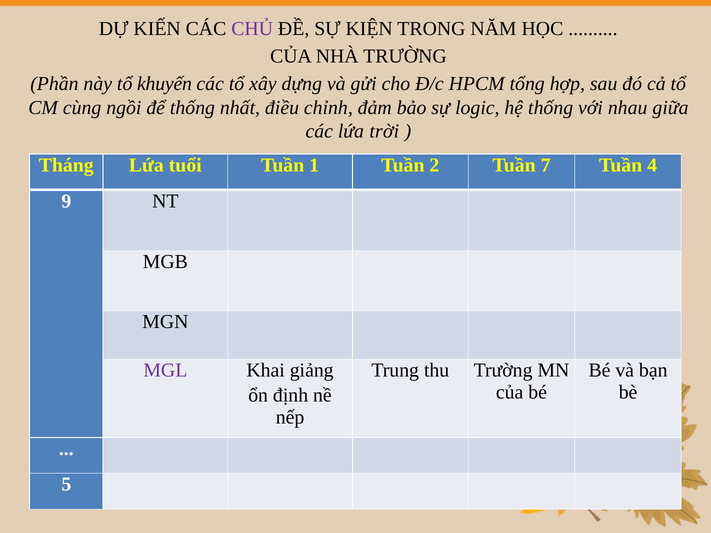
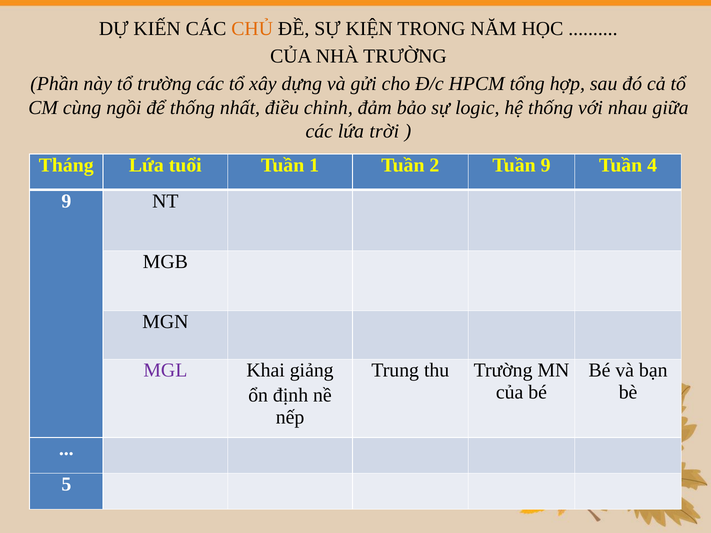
CHỦ colour: purple -> orange
tổ khuyến: khuyến -> trường
Tuần 7: 7 -> 9
